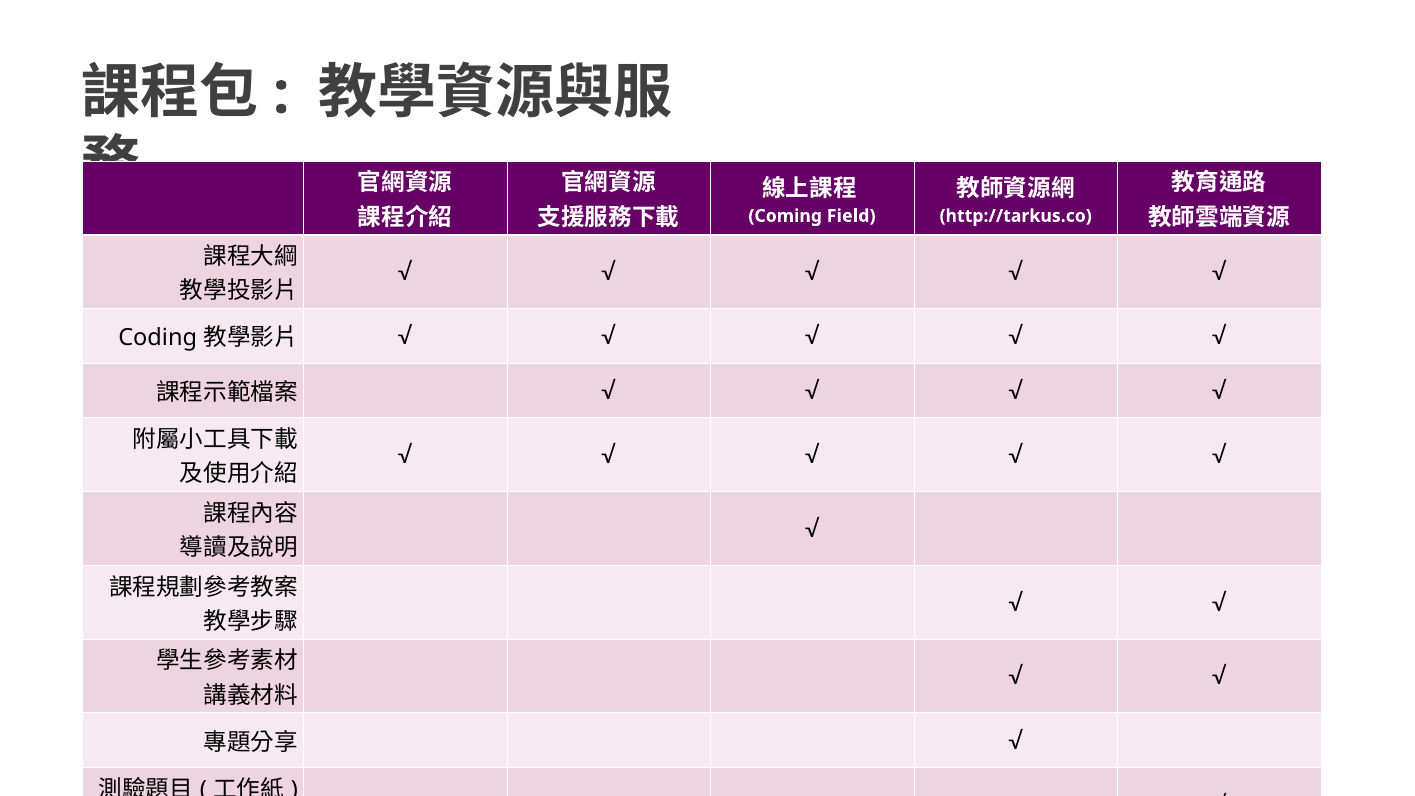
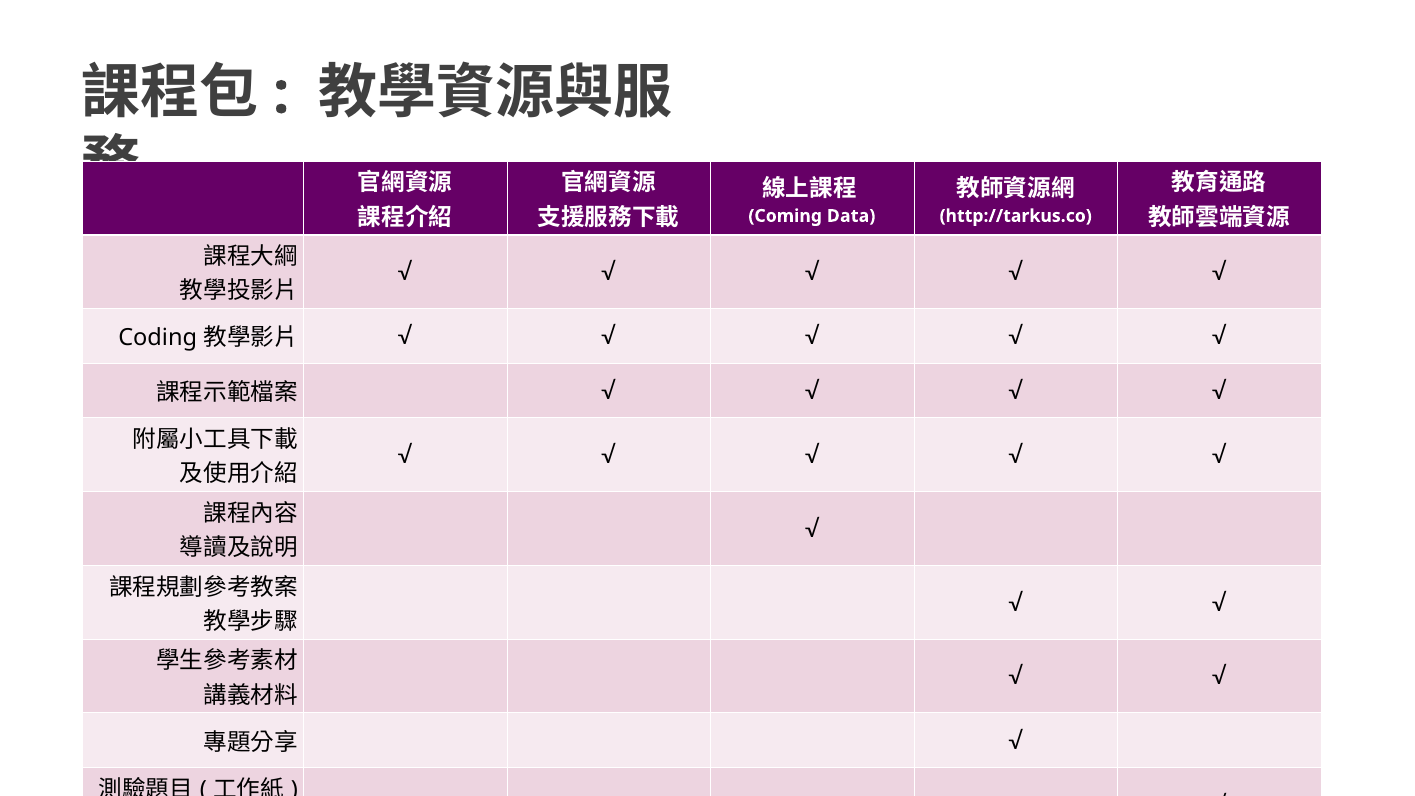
Field: Field -> Data
